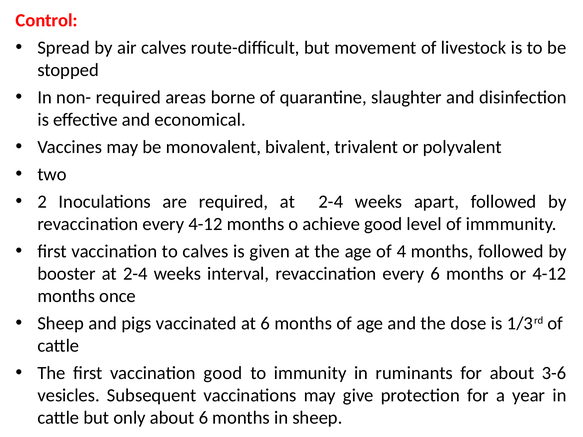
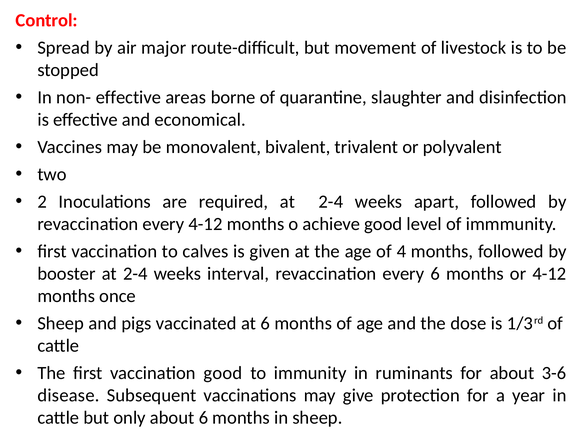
air calves: calves -> major
non- required: required -> effective
vesicles: vesicles -> disease
